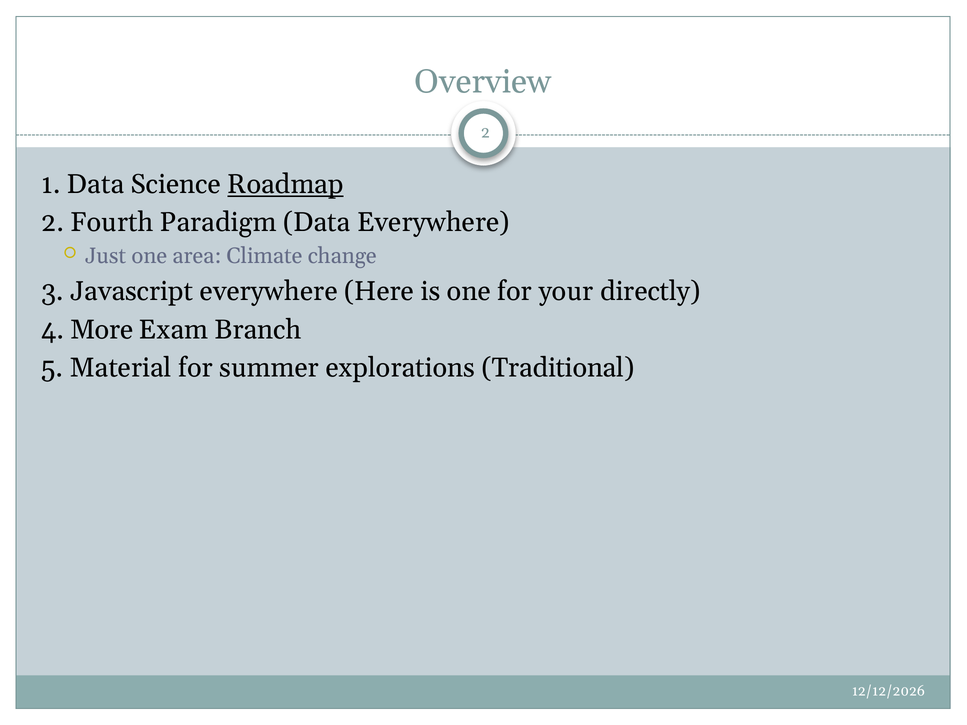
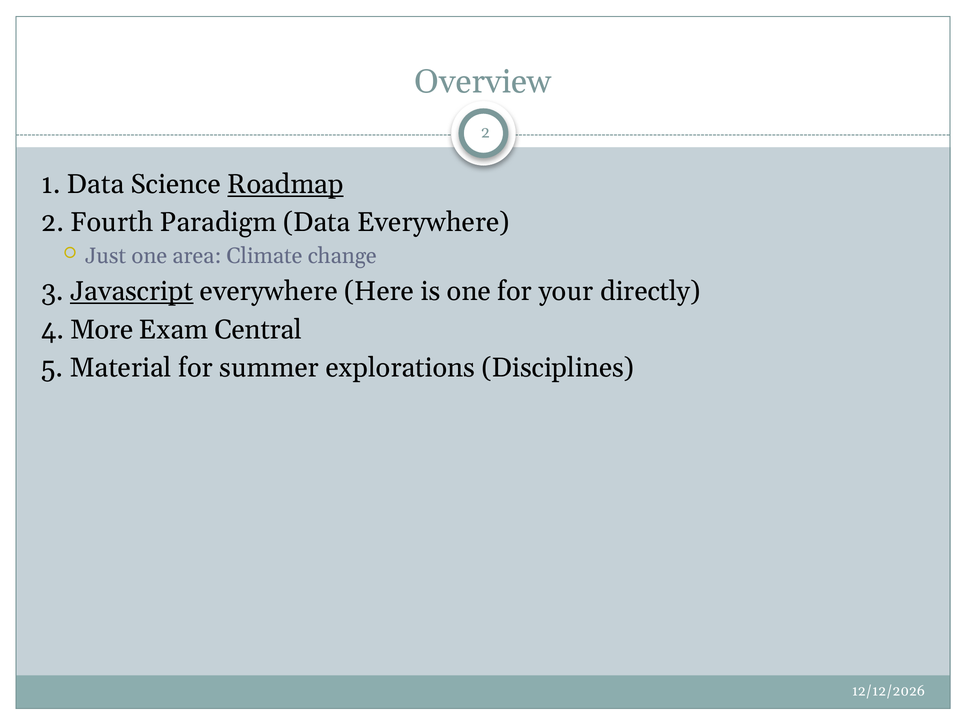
Javascript underline: none -> present
Branch: Branch -> Central
Traditional: Traditional -> Disciplines
